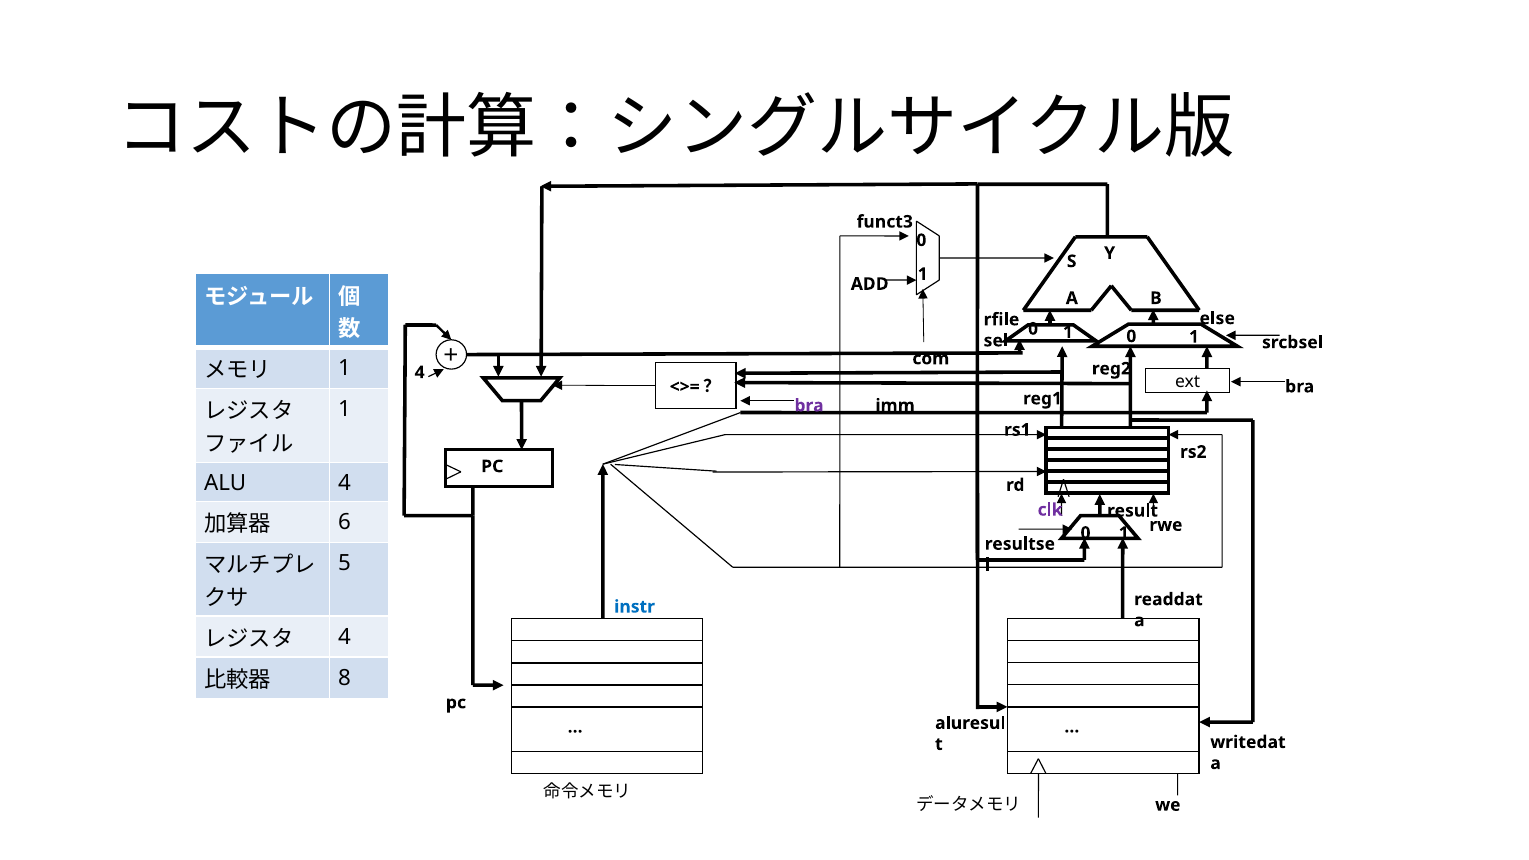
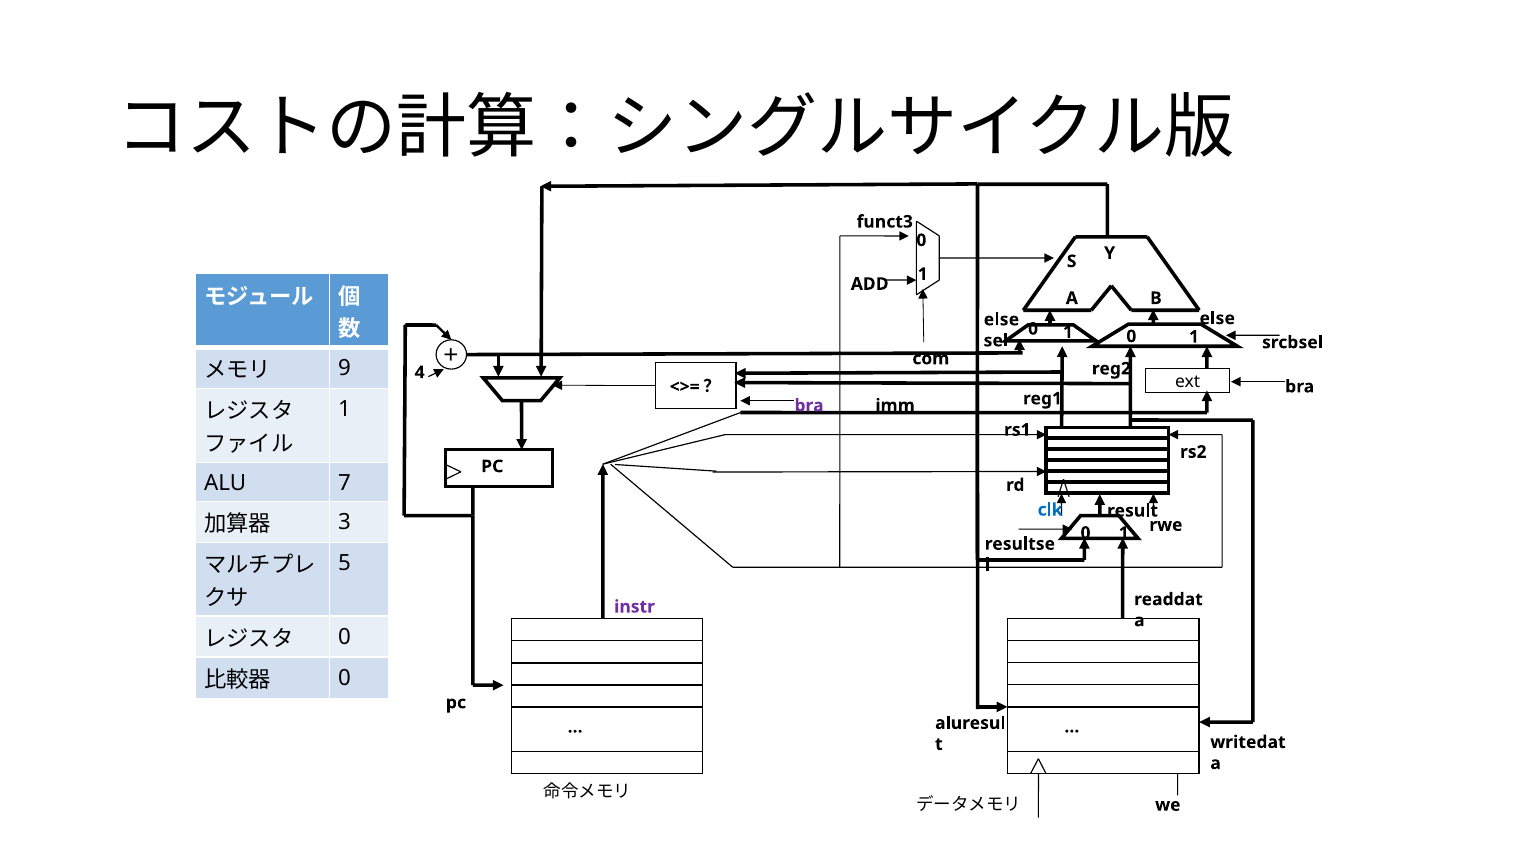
rfile at (1001, 320): rfile -> else
1 at (344, 368): 1 -> 9
ALU 4: 4 -> 7
clk colour: purple -> blue
6: 6 -> 3
instr colour: blue -> purple
4 at (344, 637): 4 -> 0
8 at (344, 678): 8 -> 0
